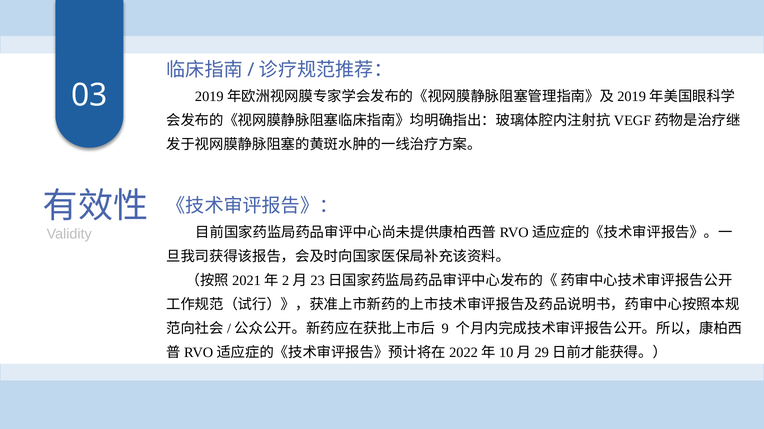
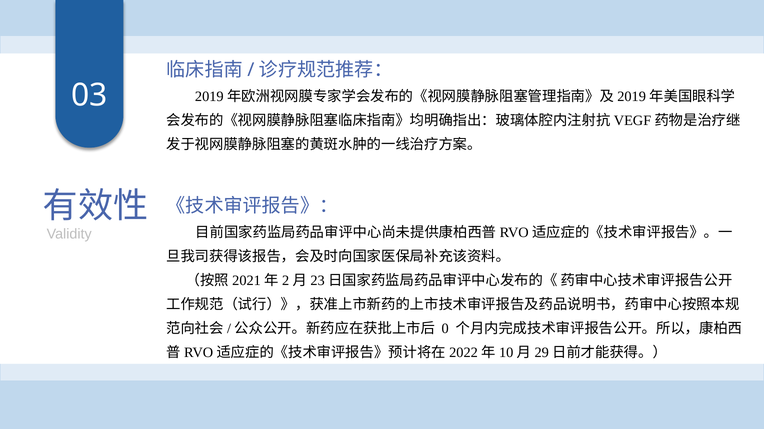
9: 9 -> 0
